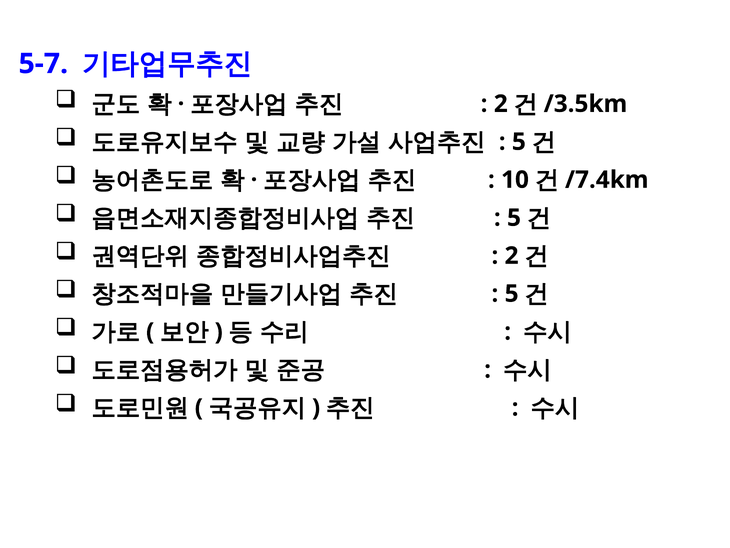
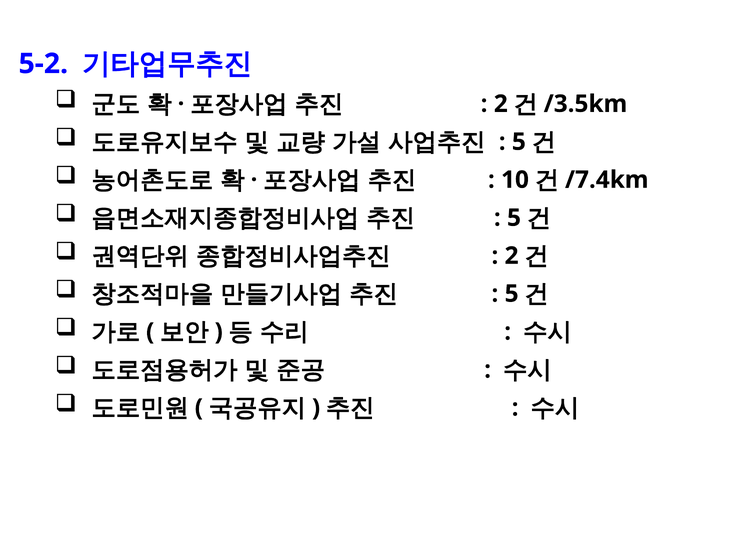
5-7: 5-7 -> 5-2
